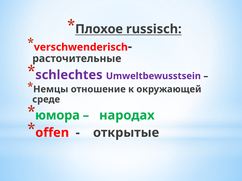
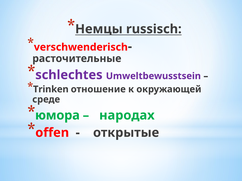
Плохое: Плохое -> Немцы
Немцы: Немцы -> Trinken
